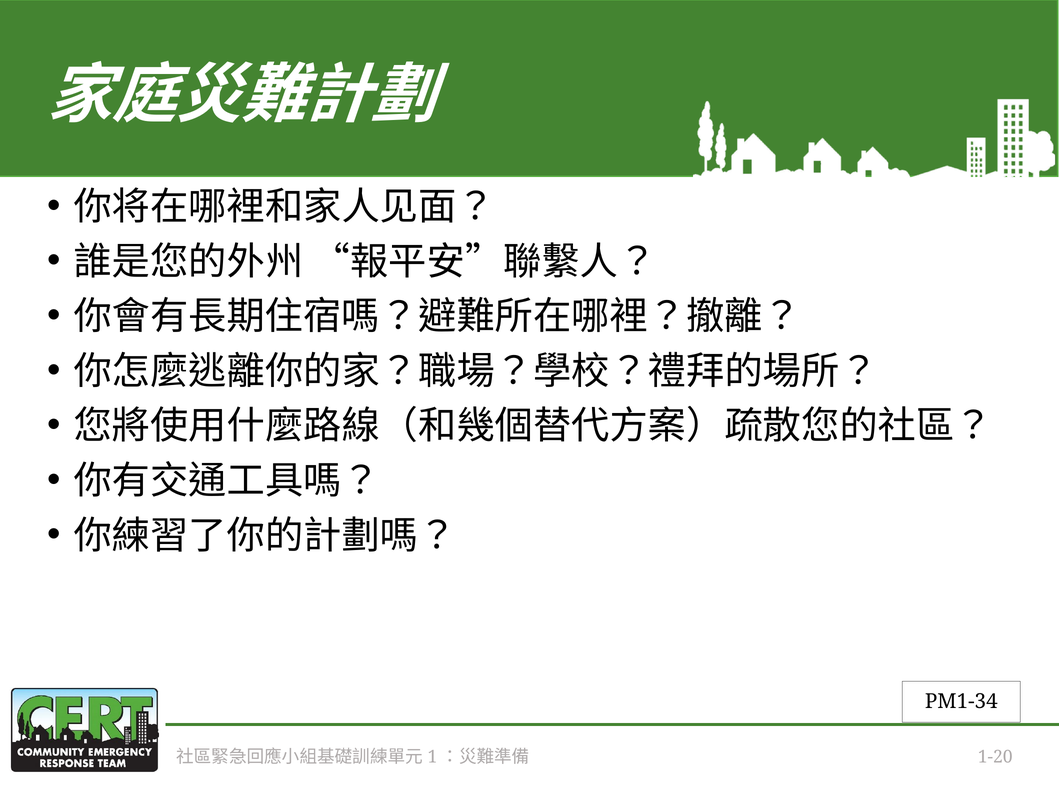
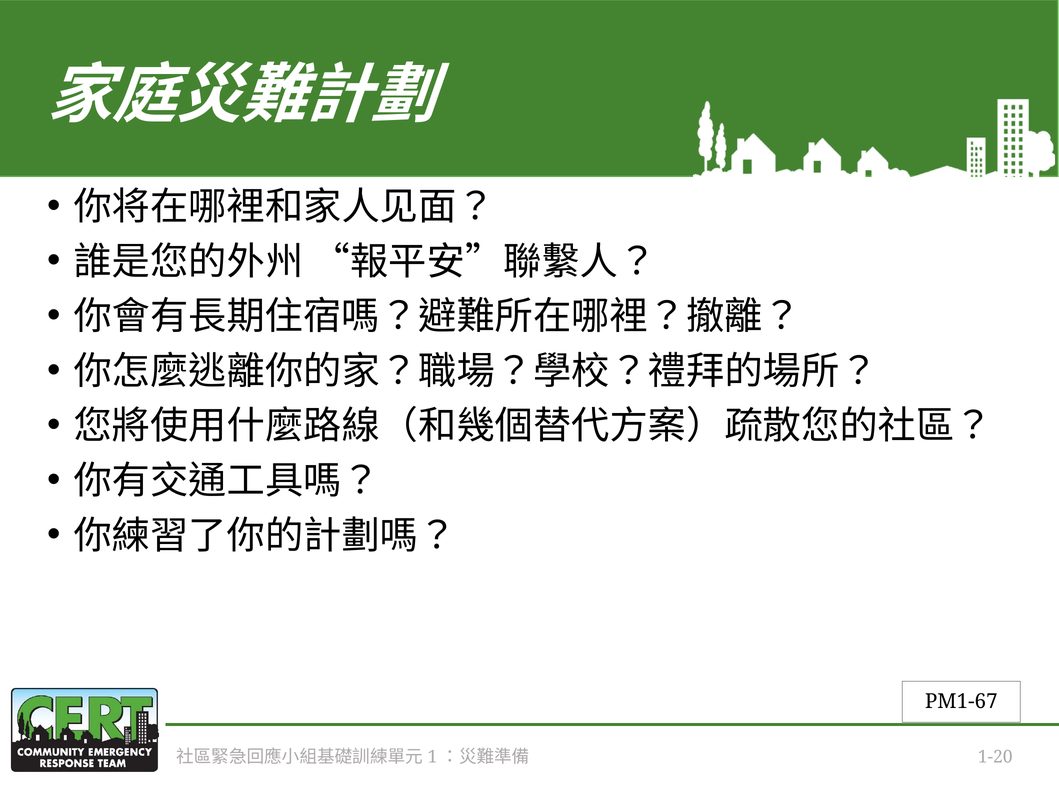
PM1-34: PM1-34 -> PM1-67
